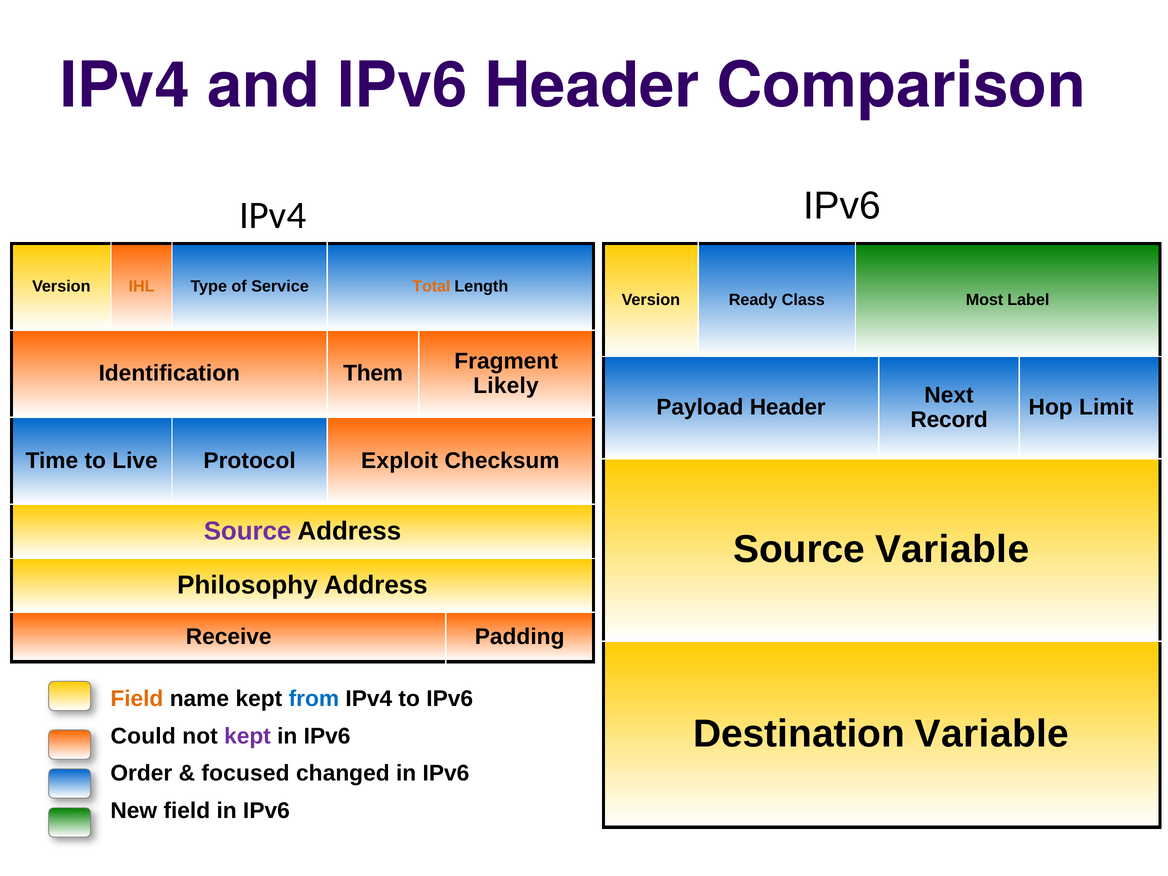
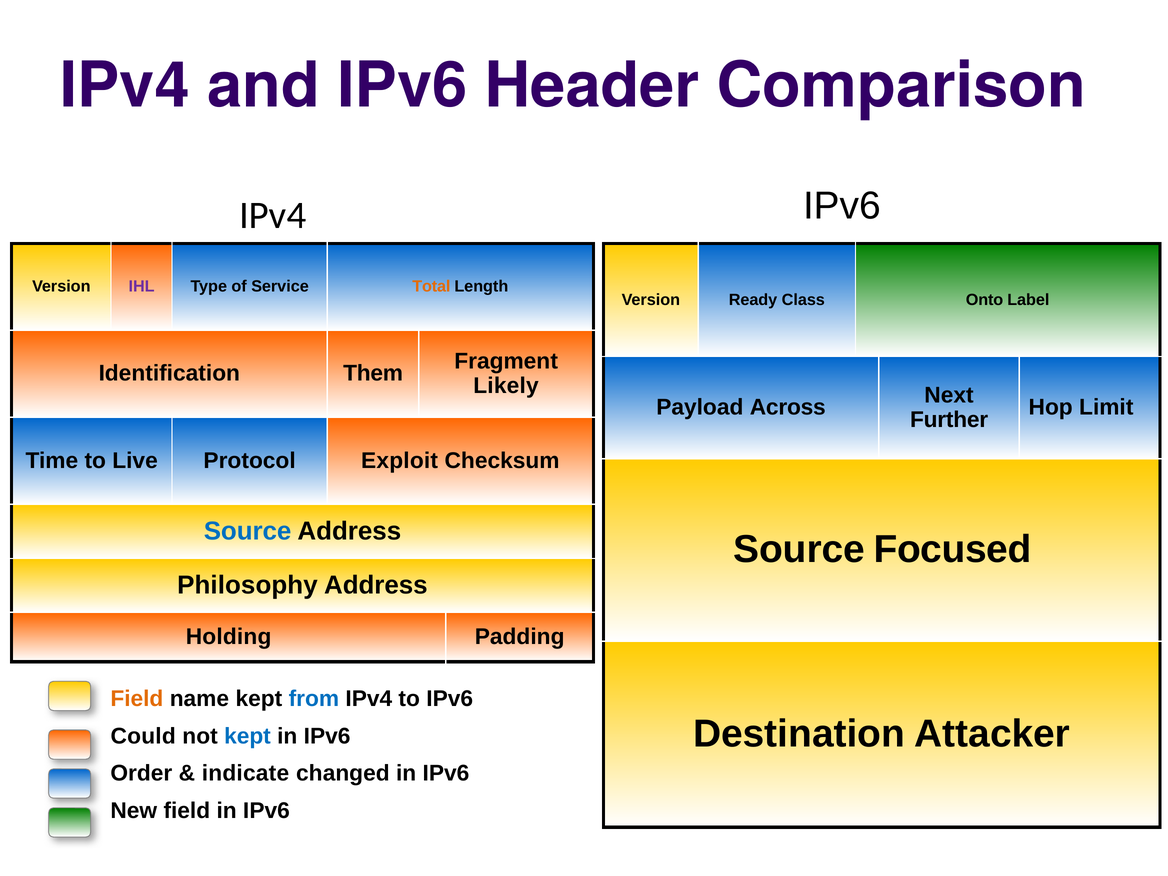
IHL colour: orange -> purple
Most: Most -> Onto
Payload Header: Header -> Across
Record: Record -> Further
Source at (248, 531) colour: purple -> blue
Source Variable: Variable -> Focused
Receive: Receive -> Holding
Destination Variable: Variable -> Attacker
kept at (247, 736) colour: purple -> blue
focused: focused -> indicate
